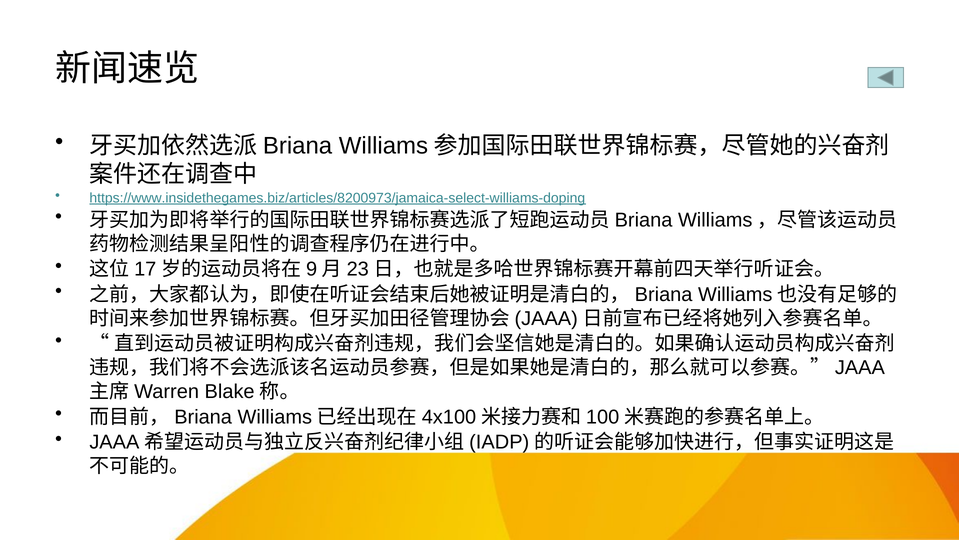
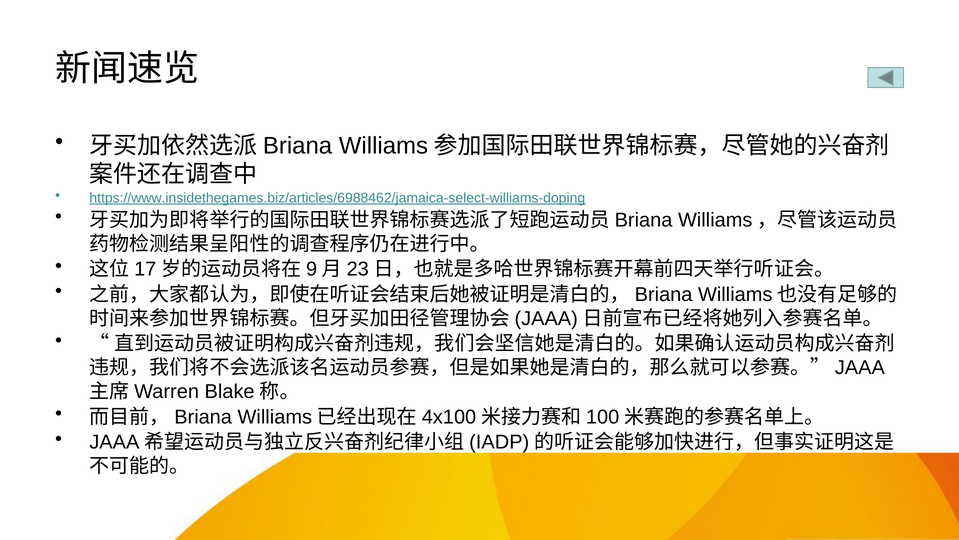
https://www.insidethegames.biz/articles/8200973/jamaica-select-williams-doping: https://www.insidethegames.biz/articles/8200973/jamaica-select-williams-doping -> https://www.insidethegames.biz/articles/6988462/jamaica-select-williams-doping
